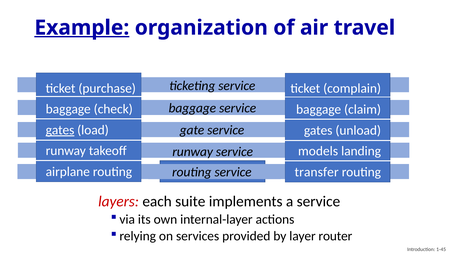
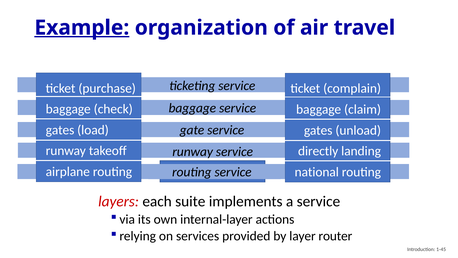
gates at (60, 130) underline: present -> none
models: models -> directly
transfer: transfer -> national
